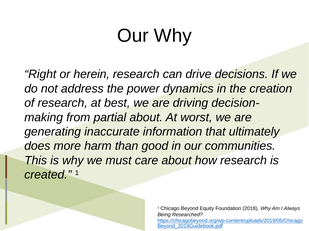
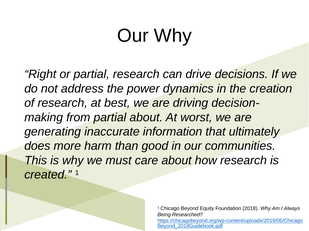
or herein: herein -> partial
